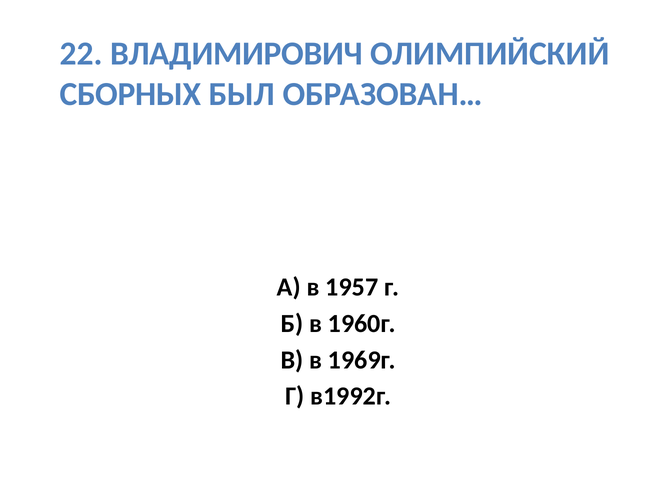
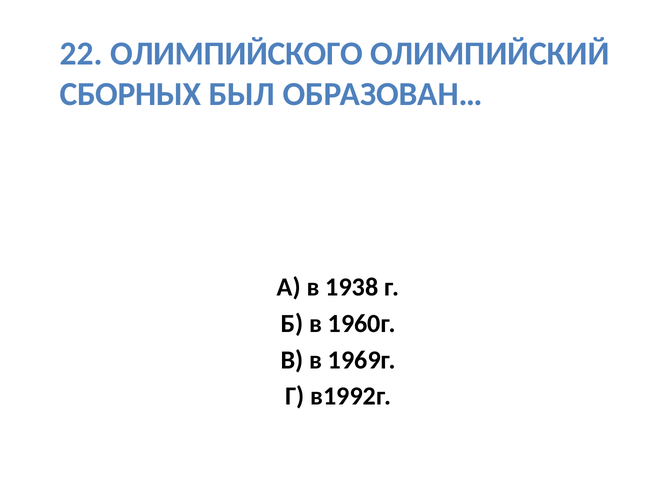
ВЛАДИМИРОВИЧ: ВЛАДИМИРОВИЧ -> ОЛИМПИЙСКОГО
1957: 1957 -> 1938
